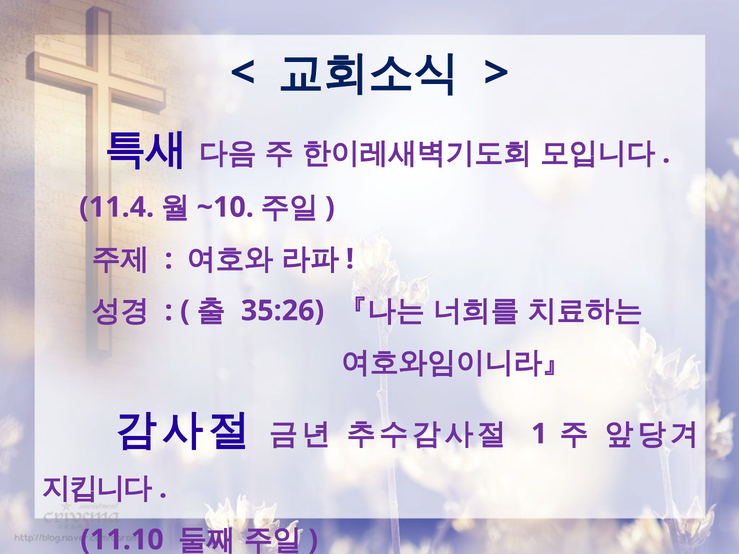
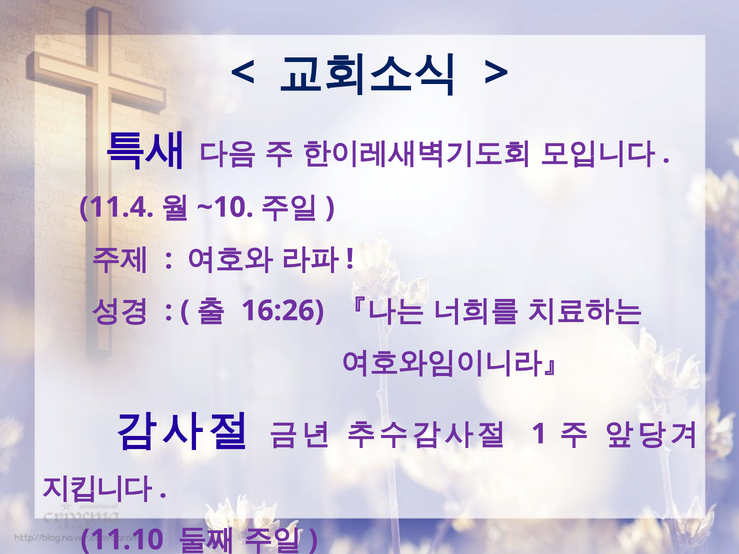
35:26: 35:26 -> 16:26
